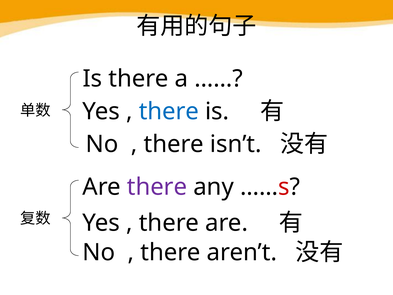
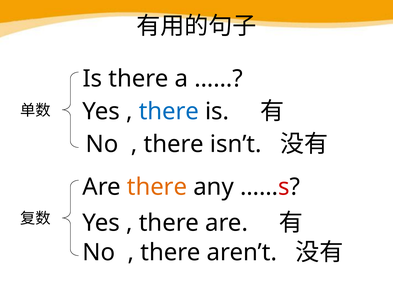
there at (157, 187) colour: purple -> orange
